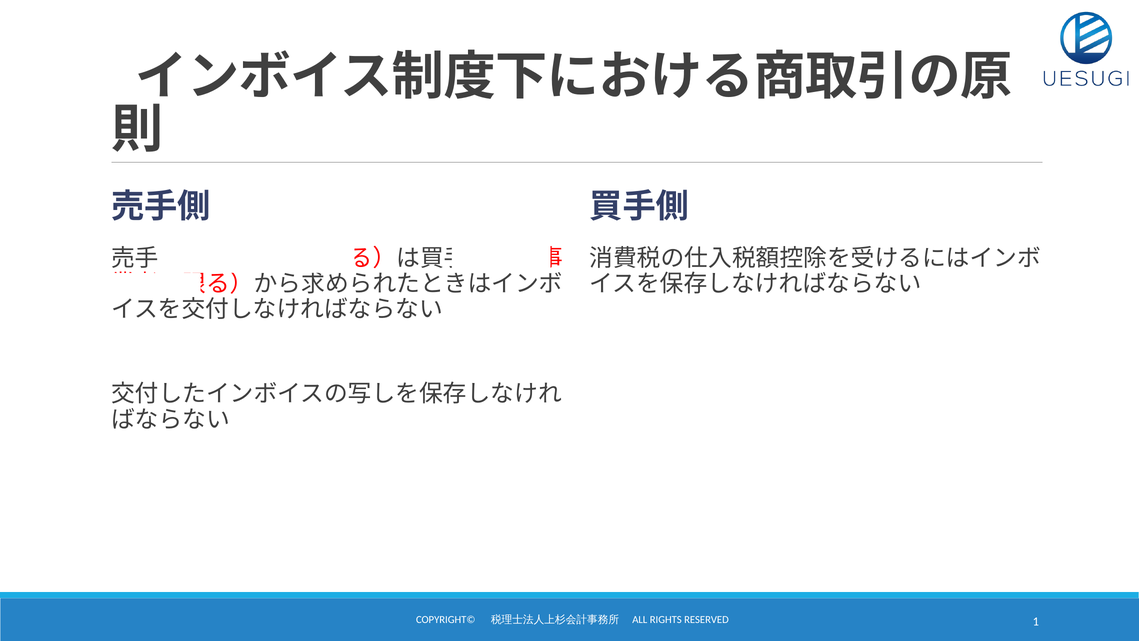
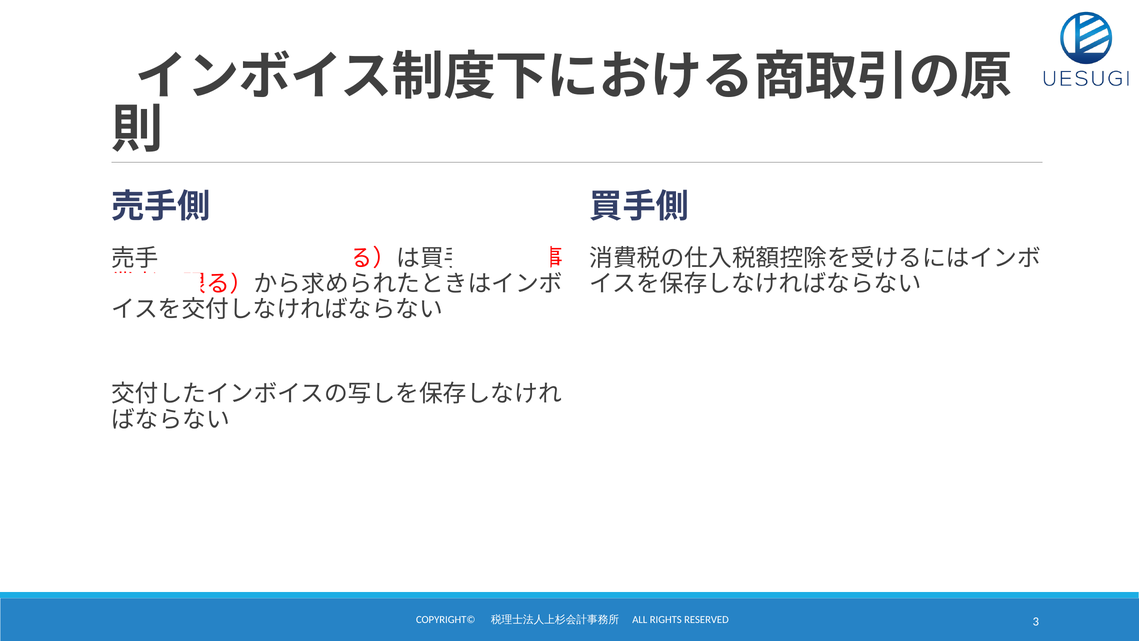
1: 1 -> 3
